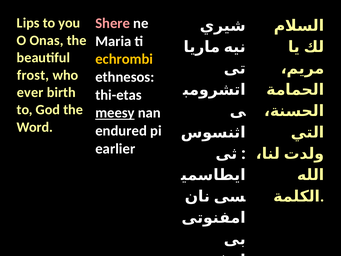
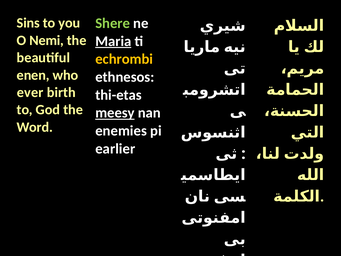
Lips: Lips -> Sins
Shere colour: pink -> light green
Onas: Onas -> Nemi
Maria underline: none -> present
frost: frost -> enen
endured: endured -> enemies
